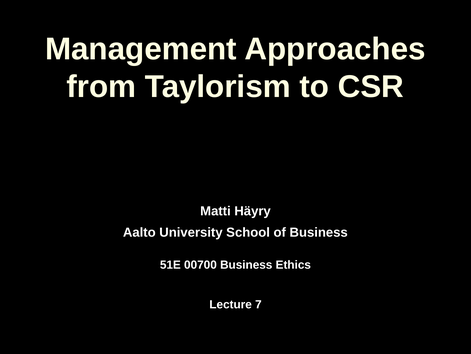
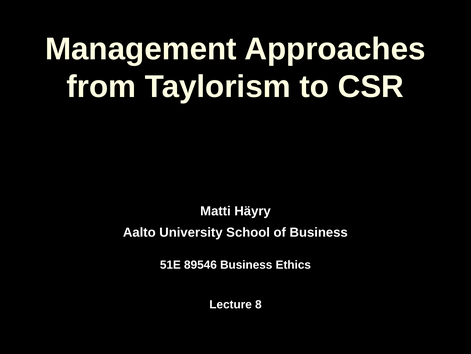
00700: 00700 -> 89546
7: 7 -> 8
